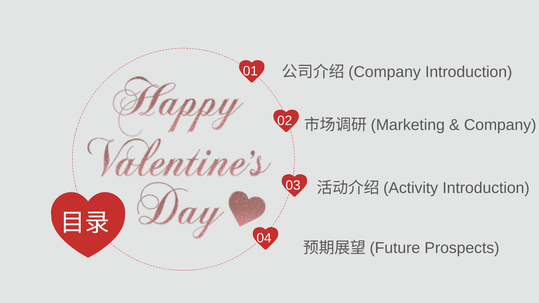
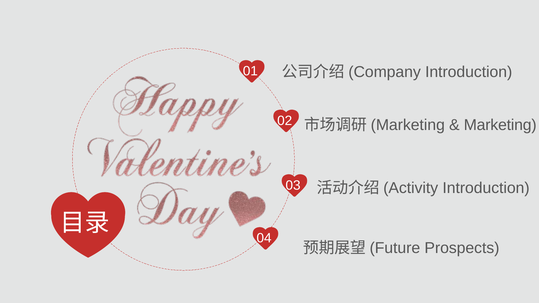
Company at (500, 125): Company -> Marketing
